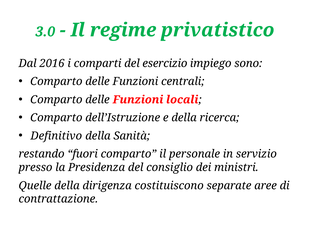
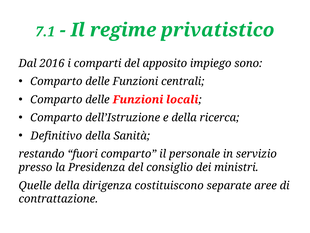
3.0: 3.0 -> 7.1
esercizio: esercizio -> apposito
